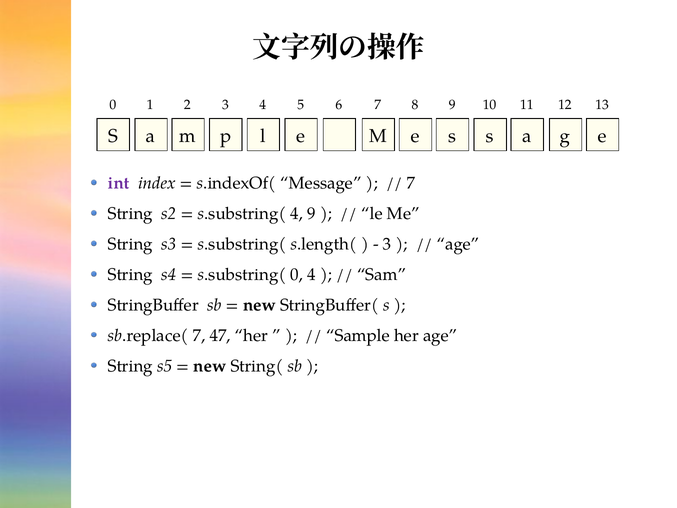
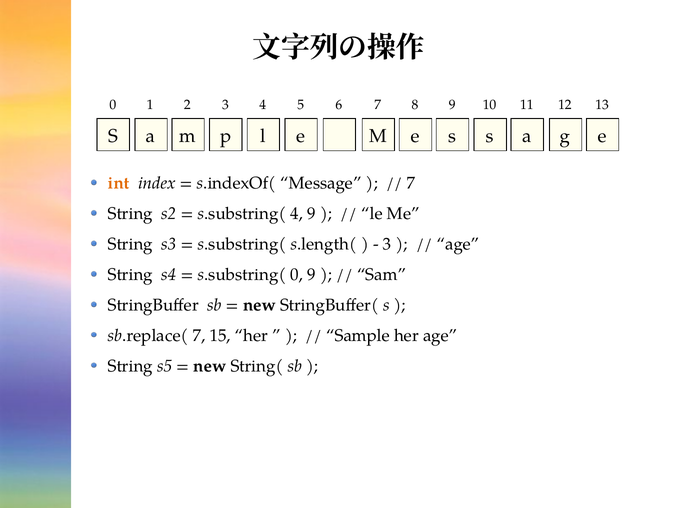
int colour: purple -> orange
0 4: 4 -> 9
47: 47 -> 15
